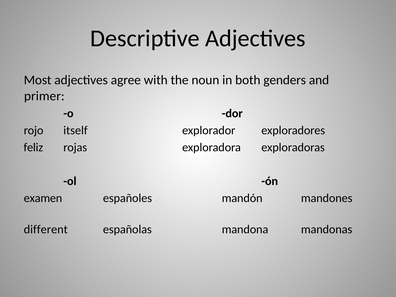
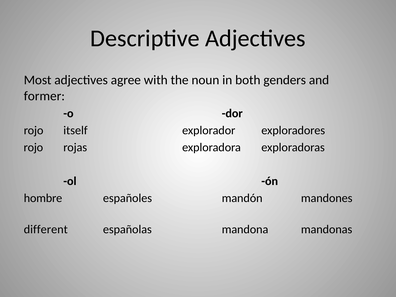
primer: primer -> former
feliz at (33, 147): feliz -> rojo
examen: examen -> hombre
